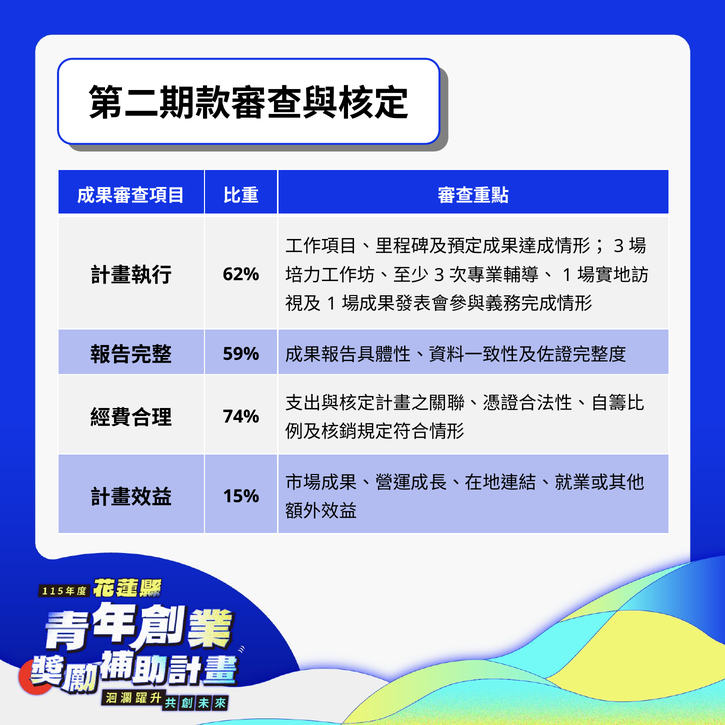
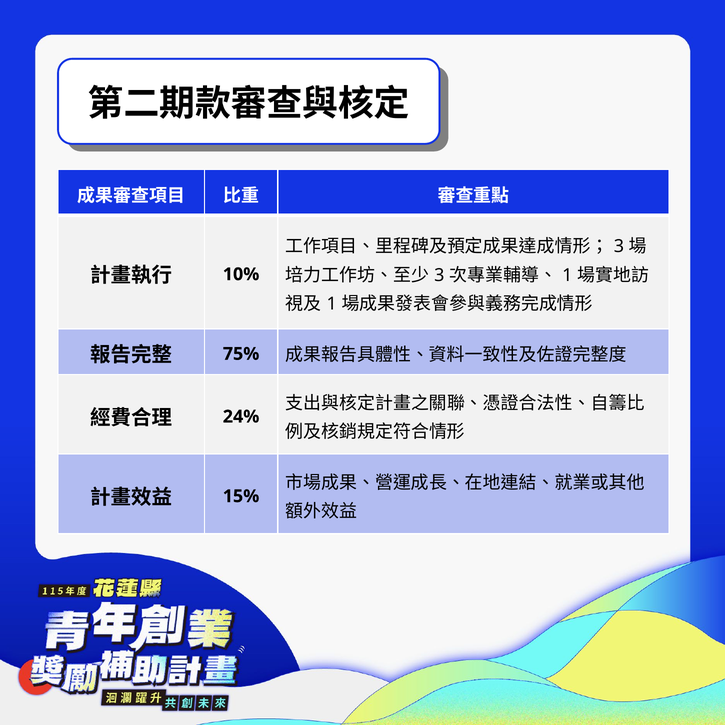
62%: 62% -> 10%
59%: 59% -> 75%
74%: 74% -> 24%
